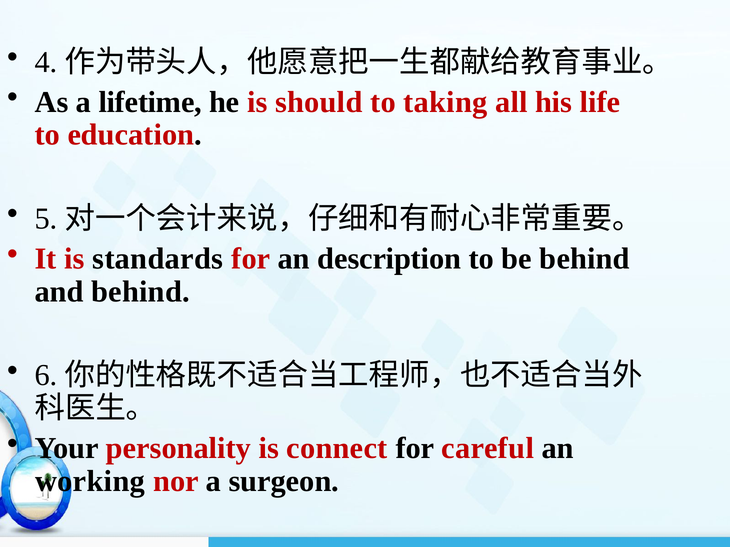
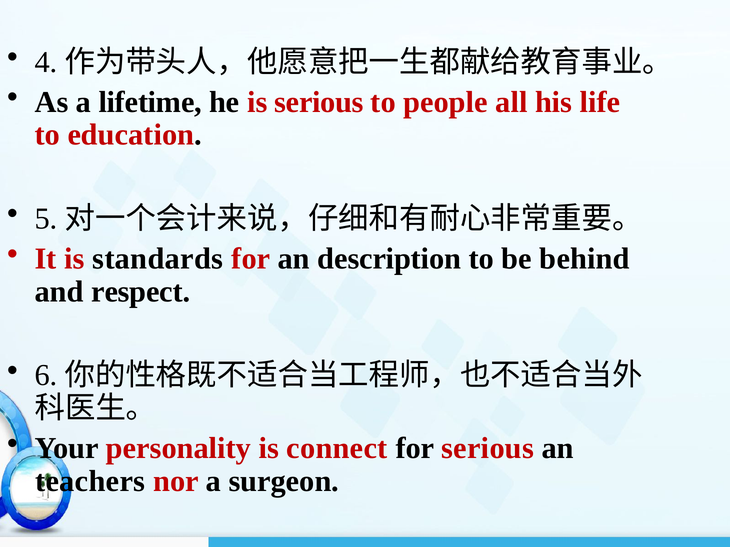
is should: should -> serious
taking: taking -> people
and behind: behind -> respect
for careful: careful -> serious
working: working -> teachers
